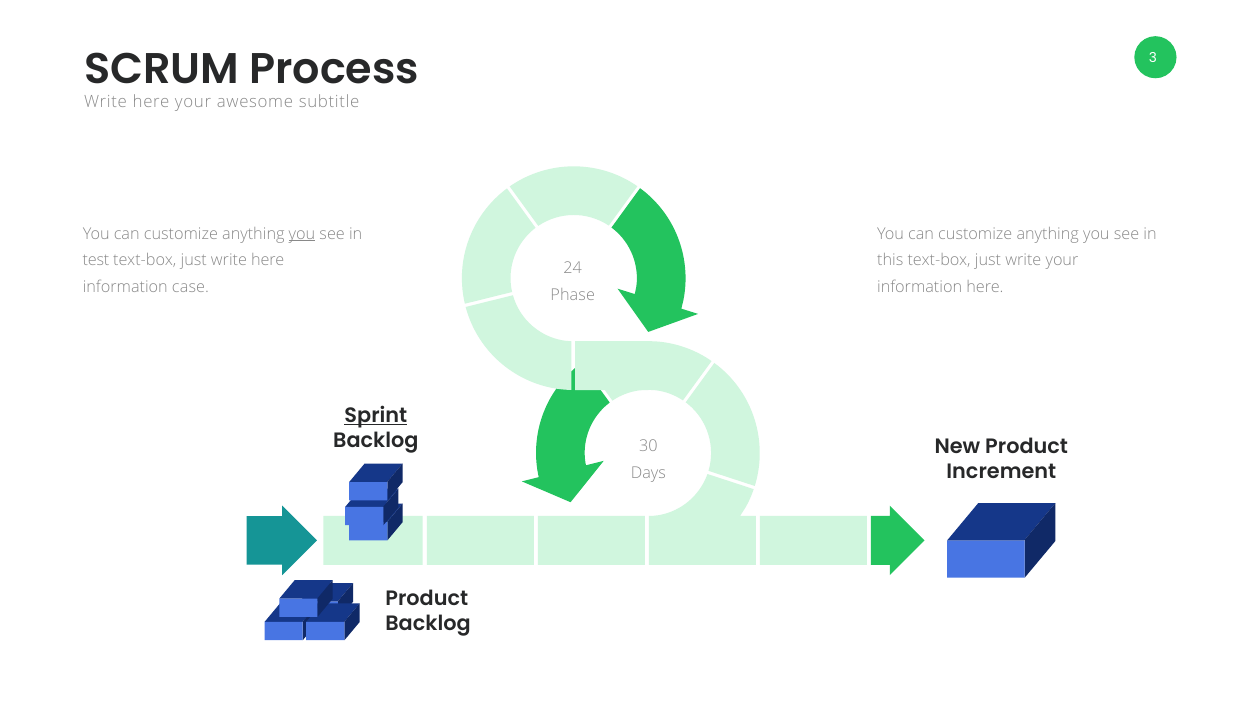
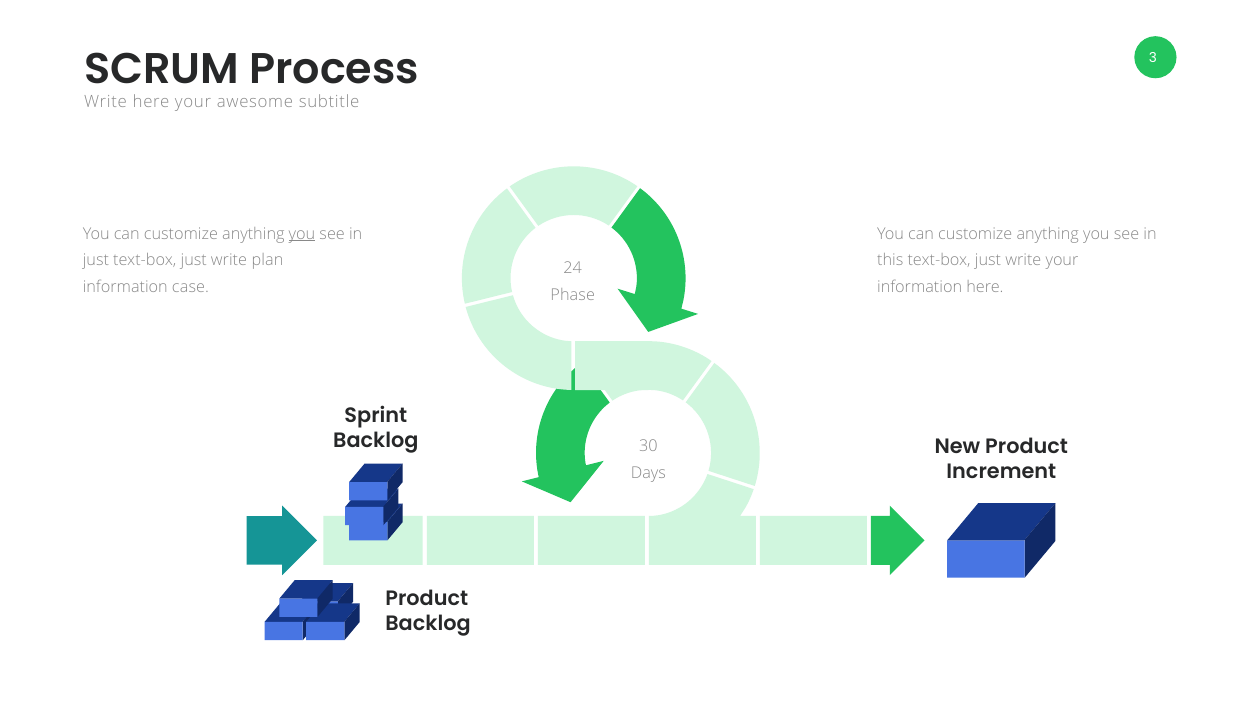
test at (96, 260): test -> just
just write here: here -> plan
Sprint underline: present -> none
